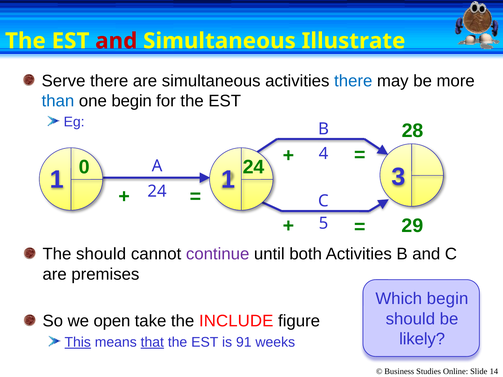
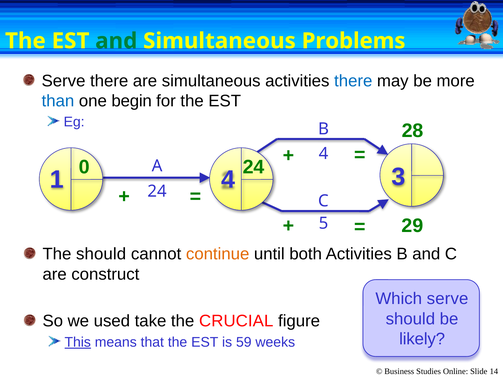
and at (116, 41) colour: red -> green
Illustrate: Illustrate -> Problems
1 1: 1 -> 4
continue colour: purple -> orange
premises: premises -> construct
Which begin: begin -> serve
open: open -> used
INCLUDE: INCLUDE -> CRUCIAL
that underline: present -> none
91: 91 -> 59
